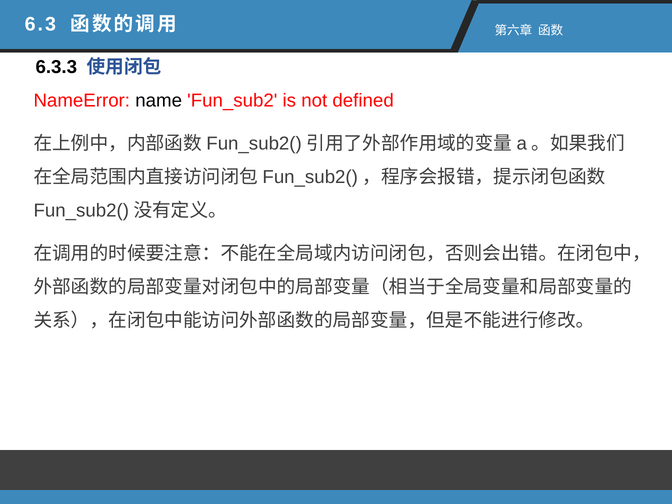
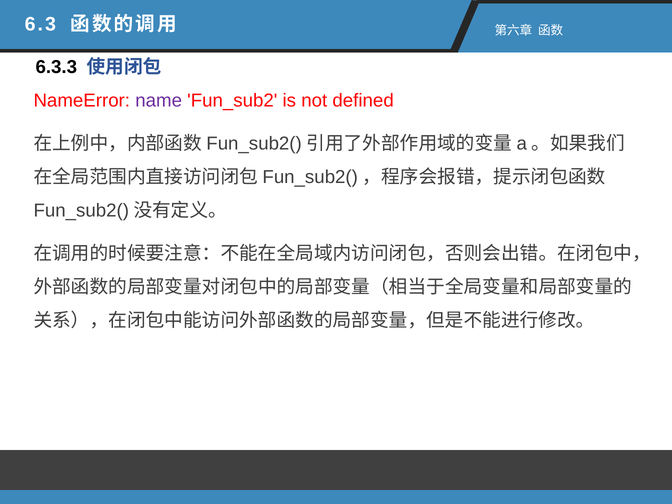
name colour: black -> purple
